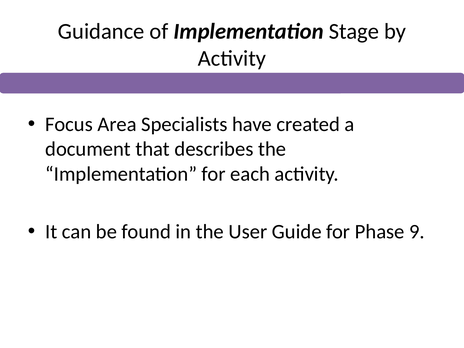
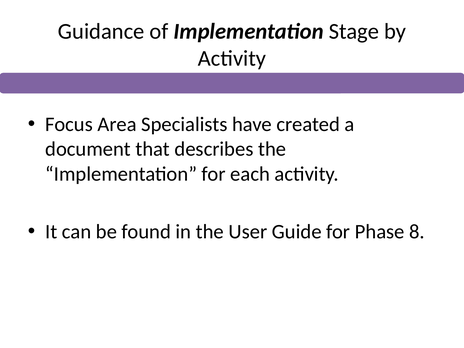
9: 9 -> 8
